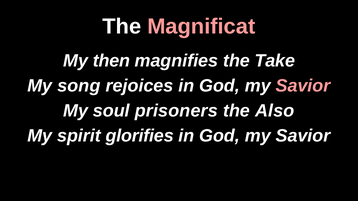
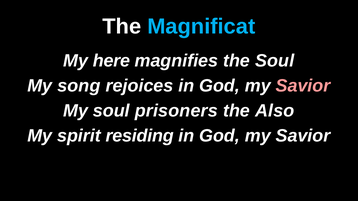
Magnificat colour: pink -> light blue
then: then -> here
the Take: Take -> Soul
glorifies: glorifies -> residing
